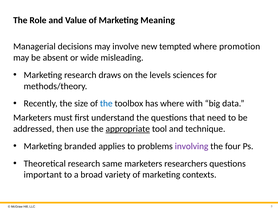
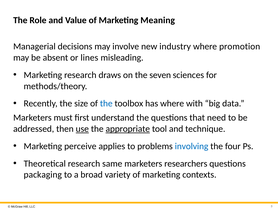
tempted: tempted -> industry
wide: wide -> lines
levels: levels -> seven
use underline: none -> present
branded: branded -> perceive
involving colour: purple -> blue
important: important -> packaging
